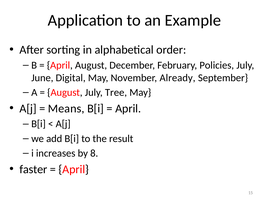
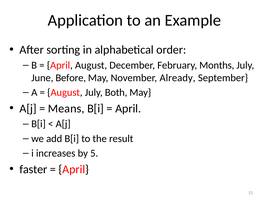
Policies: Policies -> Months
Digital: Digital -> Before
Tree: Tree -> Both
8: 8 -> 5
